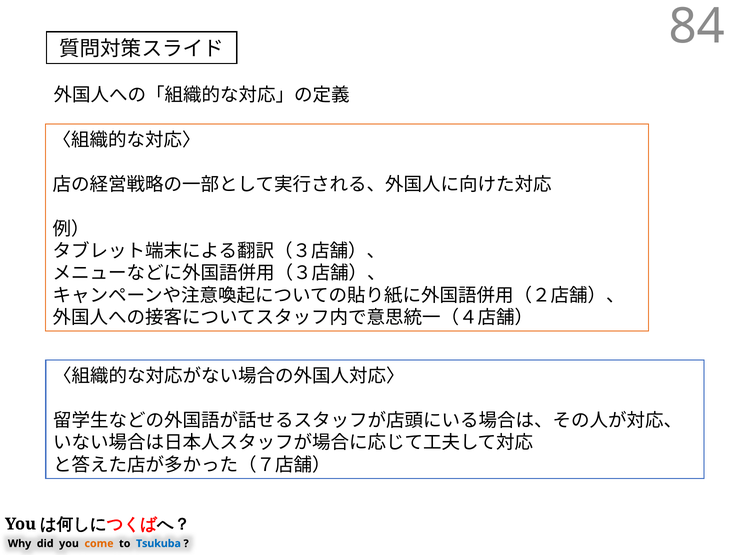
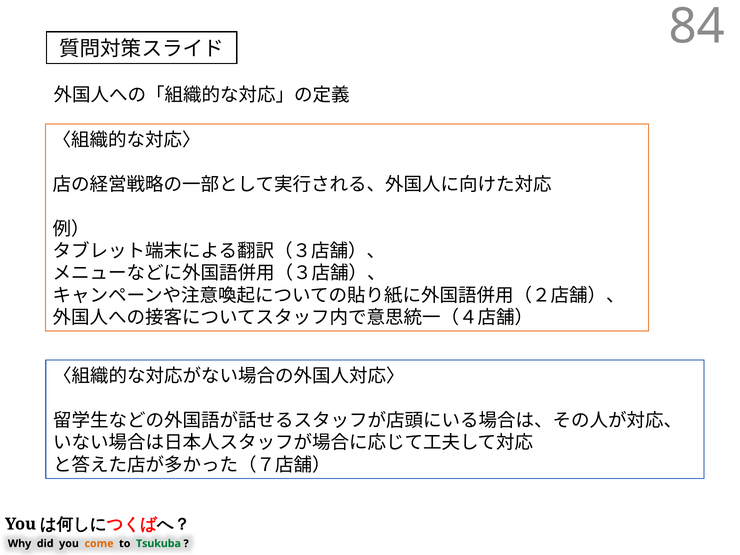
Tsukuba colour: blue -> green
